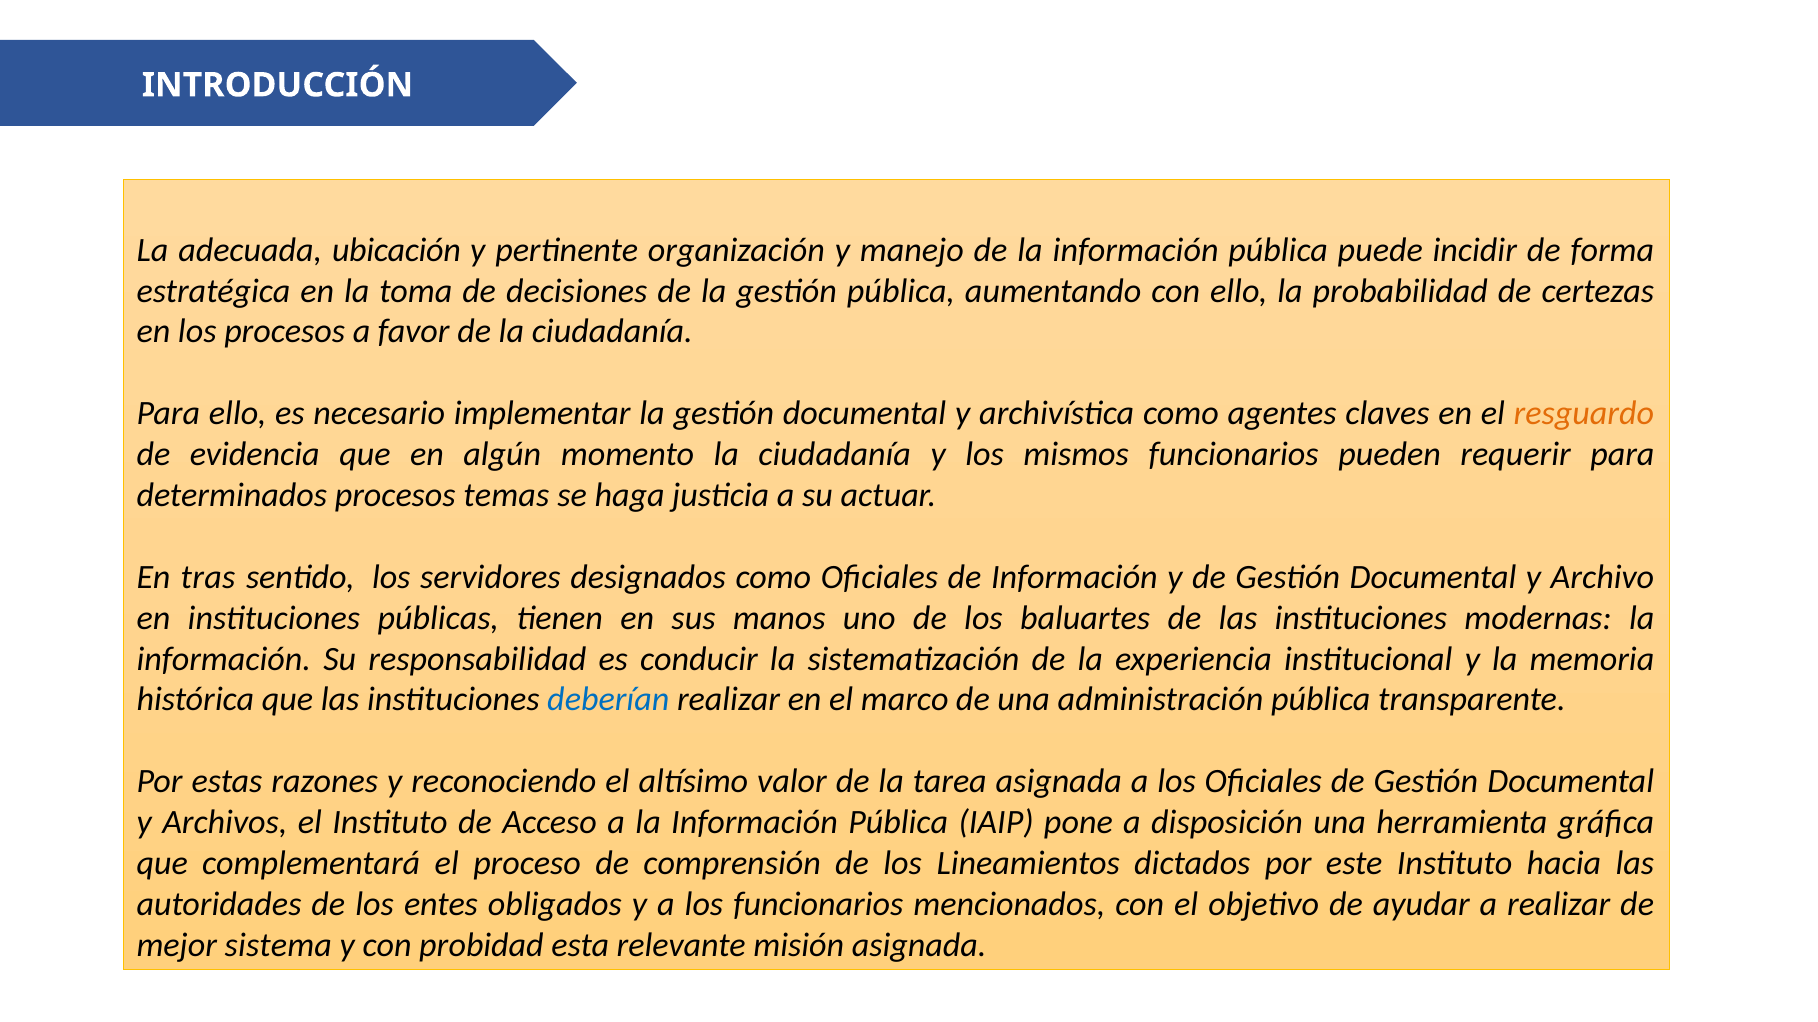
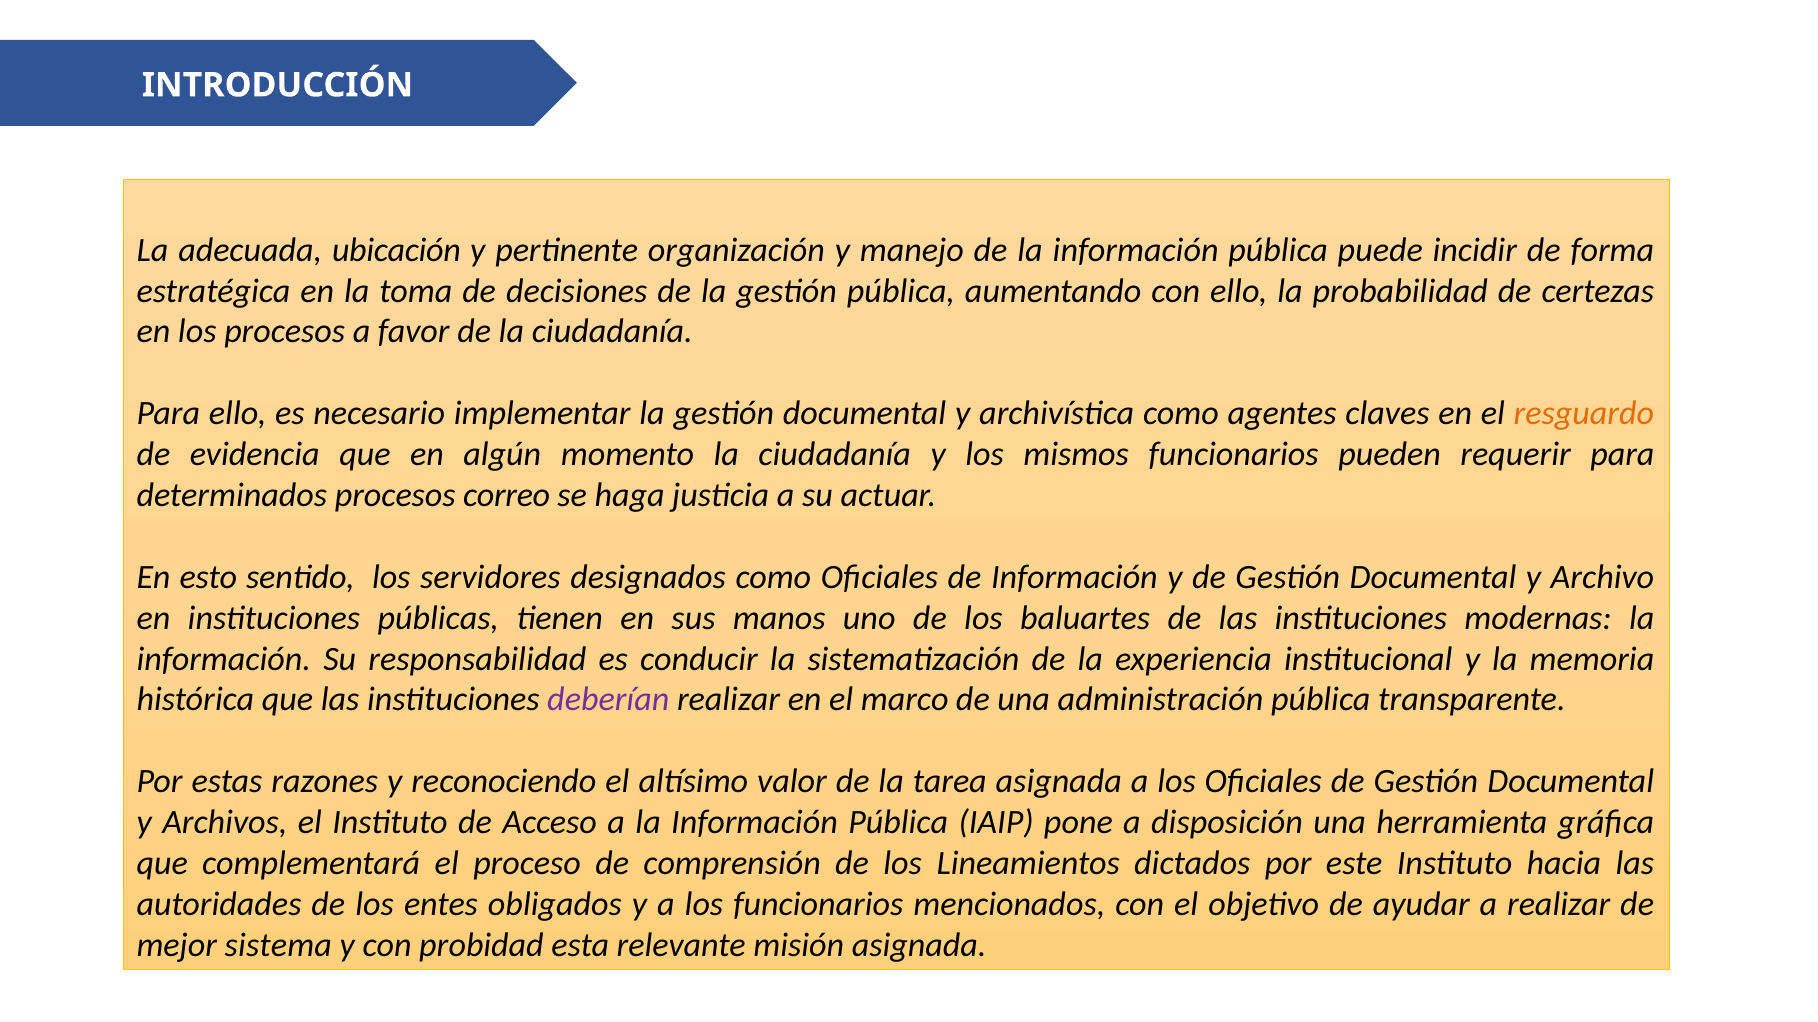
temas: temas -> correo
tras: tras -> esto
deberían colour: blue -> purple
